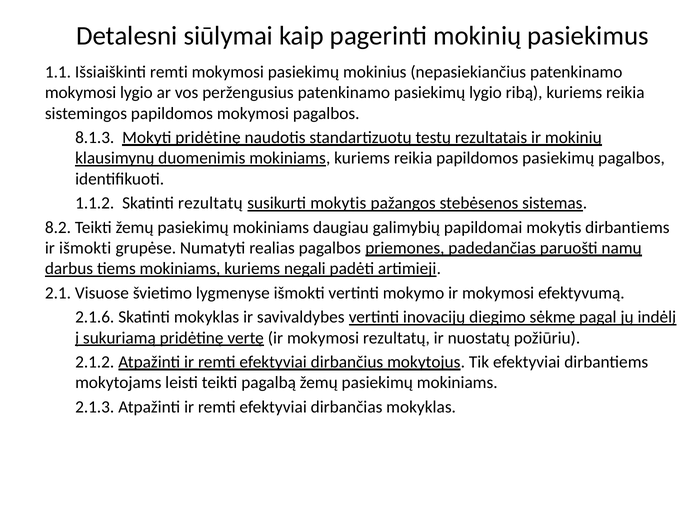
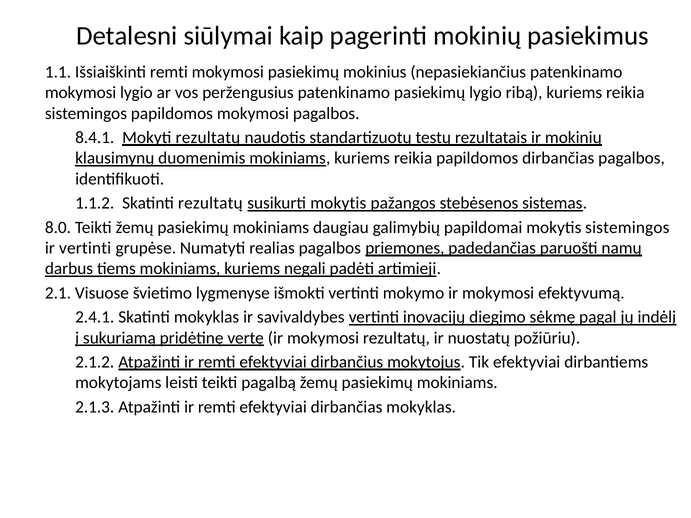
8.1.3: 8.1.3 -> 8.4.1
Mokyti pridėtinę: pridėtinę -> rezultatų
papildomos pasiekimų: pasiekimų -> dirbančias
8.2: 8.2 -> 8.0
mokytis dirbantiems: dirbantiems -> sistemingos
ir išmokti: išmokti -> vertinti
2.1.6: 2.1.6 -> 2.4.1
